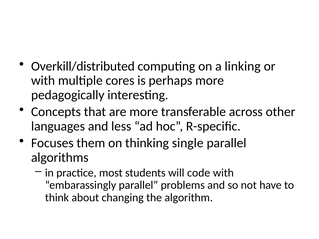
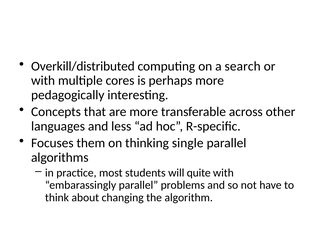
linking: linking -> search
code: code -> quite
